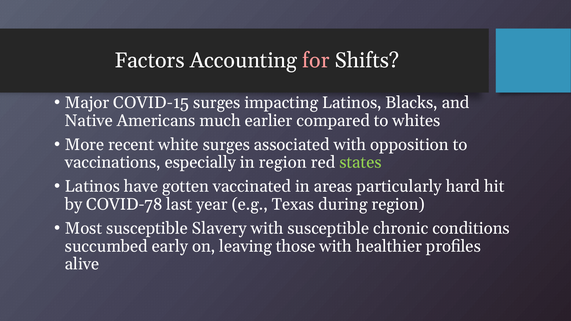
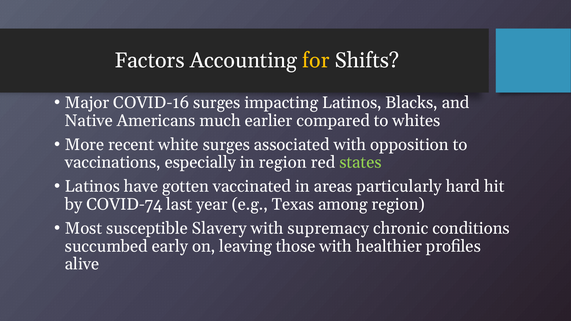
for colour: pink -> yellow
COVID-15: COVID-15 -> COVID-16
COVID-78: COVID-78 -> COVID-74
during: during -> among
with susceptible: susceptible -> supremacy
